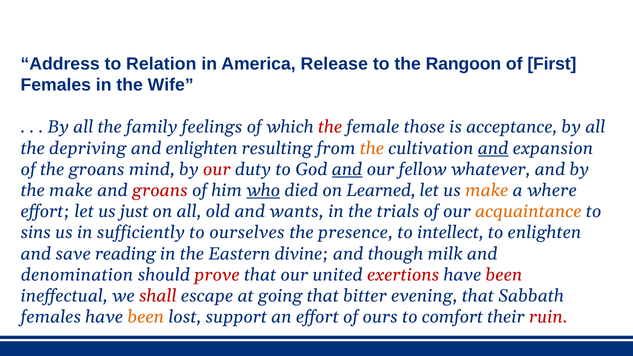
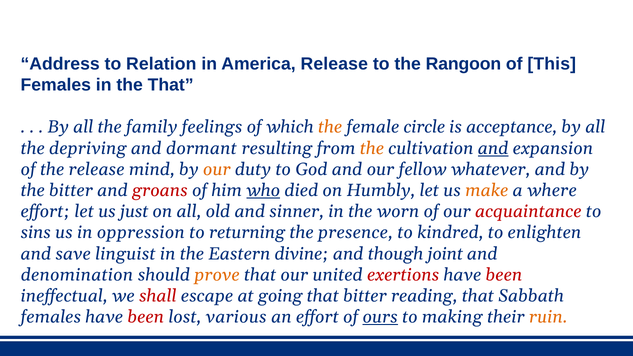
First: First -> This
the Wife: Wife -> That
the at (330, 127) colour: red -> orange
those: those -> circle
and enlighten: enlighten -> dormant
the groans: groans -> release
our at (217, 169) colour: red -> orange
and at (347, 169) underline: present -> none
the make: make -> bitter
Learned: Learned -> Humbly
wants: wants -> sinner
trials: trials -> worn
acquaintance colour: orange -> red
sufficiently: sufficiently -> oppression
ourselves: ourselves -> returning
intellect: intellect -> kindred
reading: reading -> linguist
milk: milk -> joint
prove colour: red -> orange
evening: evening -> reading
been at (146, 317) colour: orange -> red
support: support -> various
ours underline: none -> present
comfort: comfort -> making
ruin colour: red -> orange
